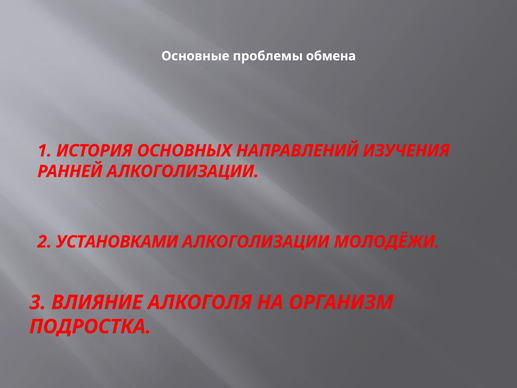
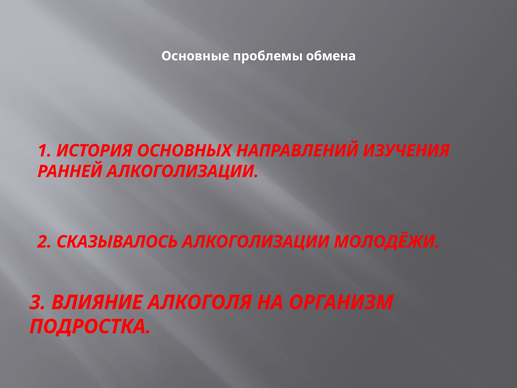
УСТАНОВКАМИ: УСТАНОВКАМИ -> СКАЗЫВАЛОСЬ
